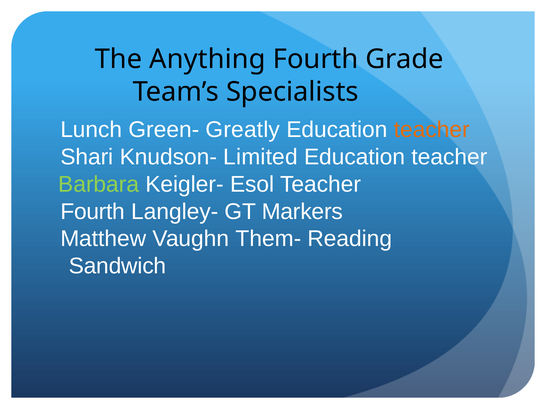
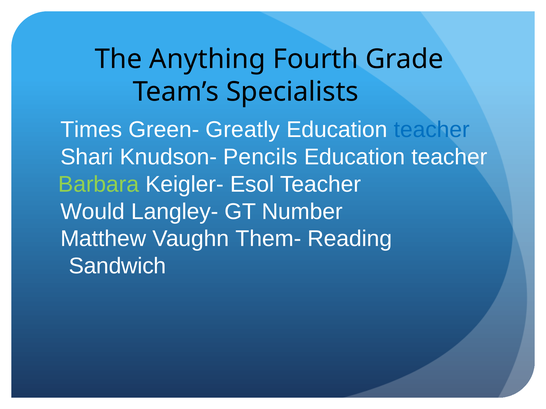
Lunch: Lunch -> Times
teacher at (432, 130) colour: orange -> blue
Limited: Limited -> Pencils
Fourth at (93, 212): Fourth -> Would
Markers: Markers -> Number
